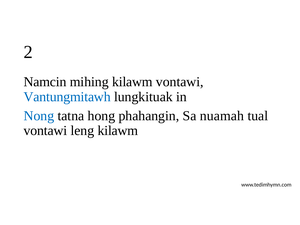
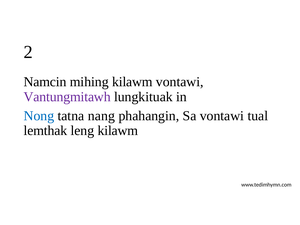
Vantungmitawh colour: blue -> purple
hong: hong -> nang
Sa nuamah: nuamah -> vontawi
vontawi at (45, 131): vontawi -> lemthak
